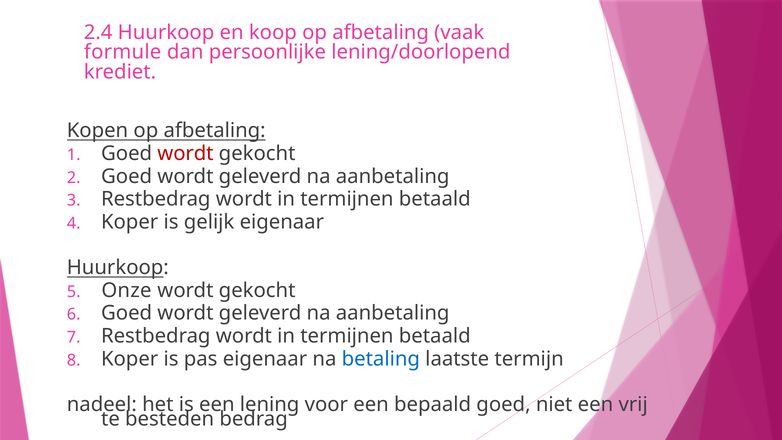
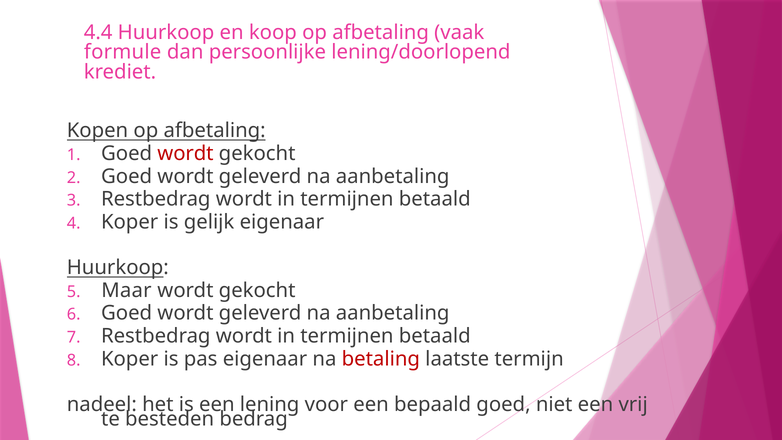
2.4: 2.4 -> 4.4
Onze: Onze -> Maar
betaling colour: blue -> red
